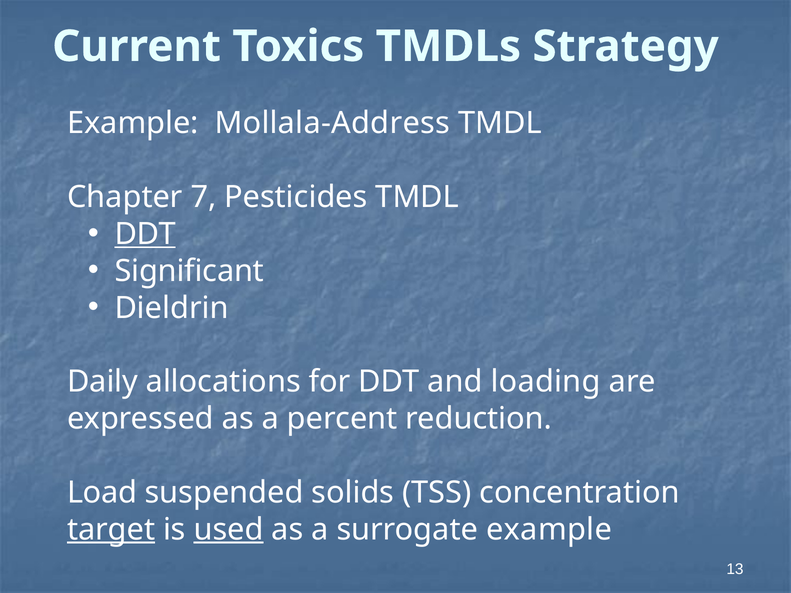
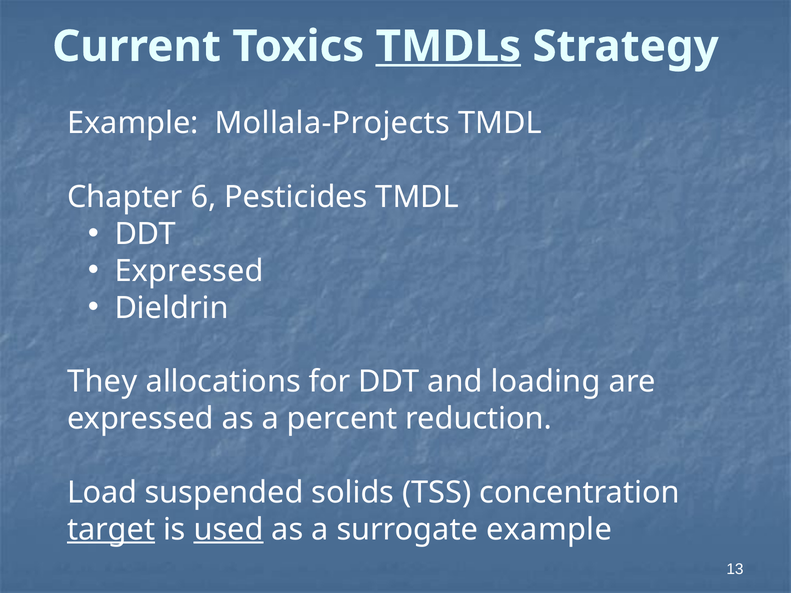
TMDLs underline: none -> present
Mollala-Address: Mollala-Address -> Mollala-Projects
7: 7 -> 6
DDT at (145, 234) underline: present -> none
Significant at (189, 271): Significant -> Expressed
Daily: Daily -> They
